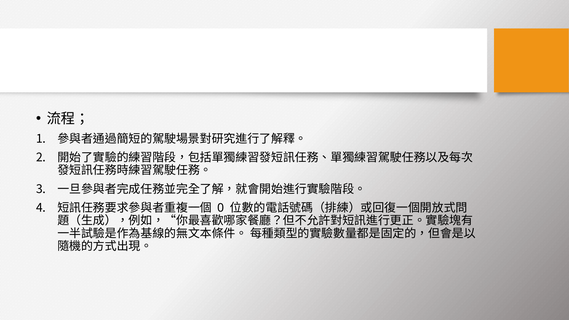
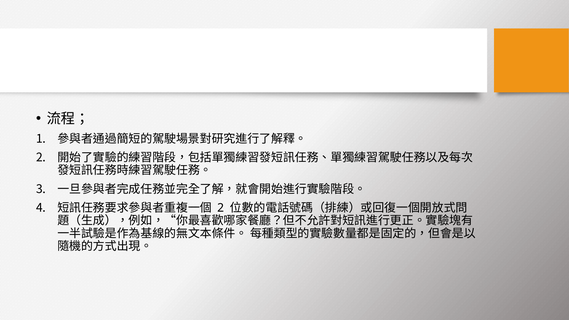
0 at (221, 208): 0 -> 2
